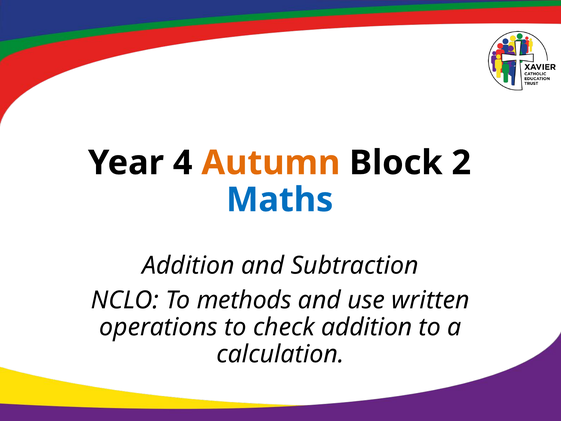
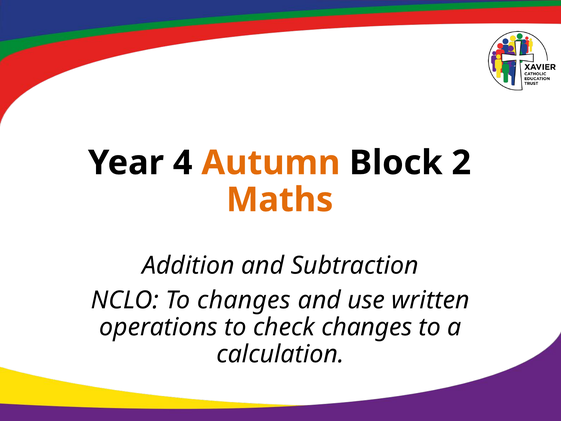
Maths colour: blue -> orange
To methods: methods -> changes
check addition: addition -> changes
